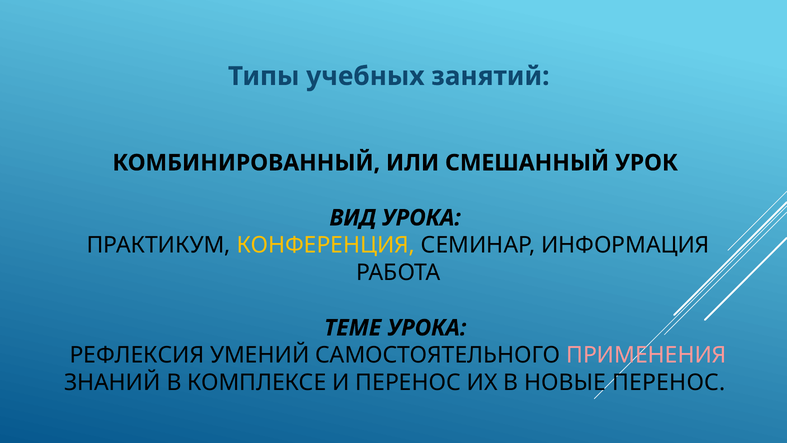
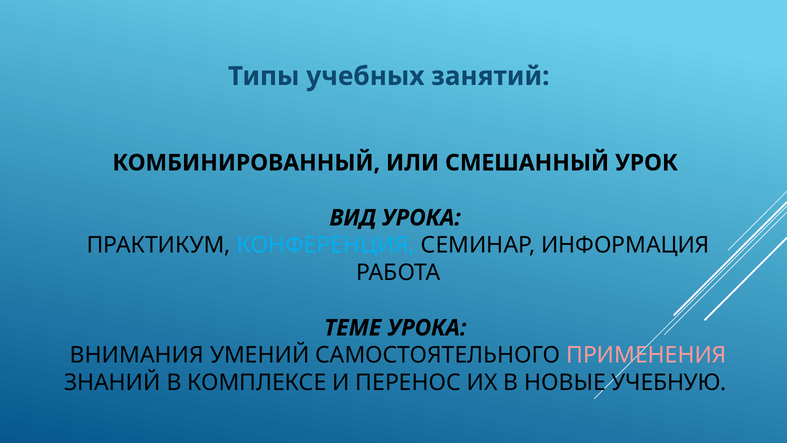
КОНФЕРЕНЦИЯ colour: yellow -> light blue
РЕФЛЕКСИЯ: РЕФЛЕКСИЯ -> ВНИМАНИЯ
НОВЫЕ ПЕРЕНОС: ПЕРЕНОС -> УЧЕБНУЮ
